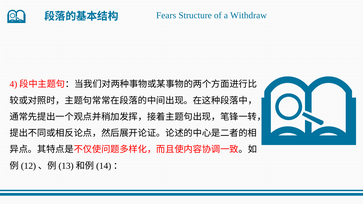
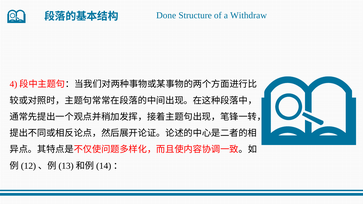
Fears: Fears -> Done
